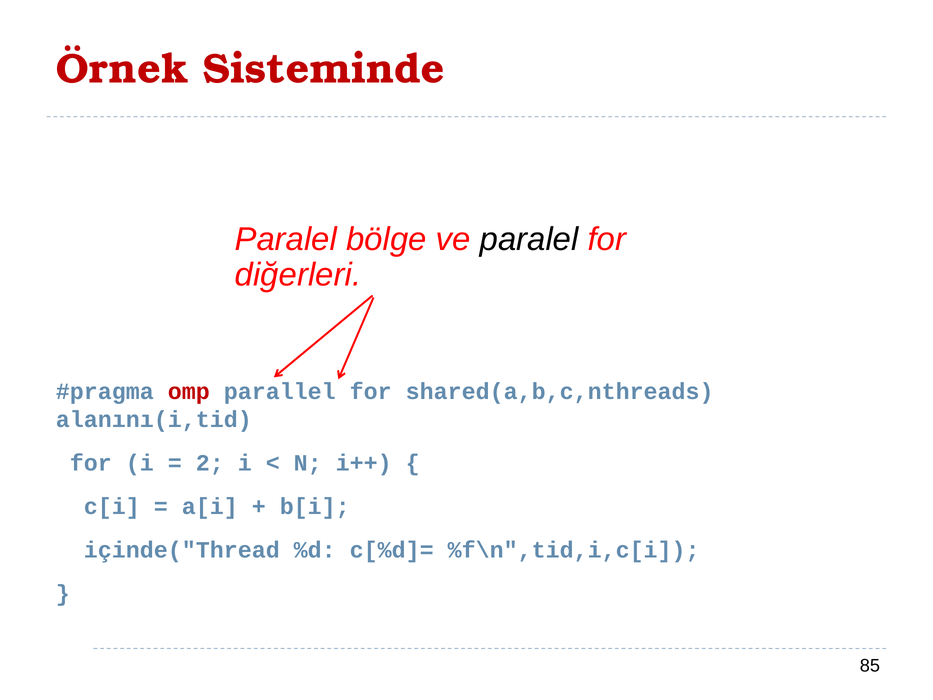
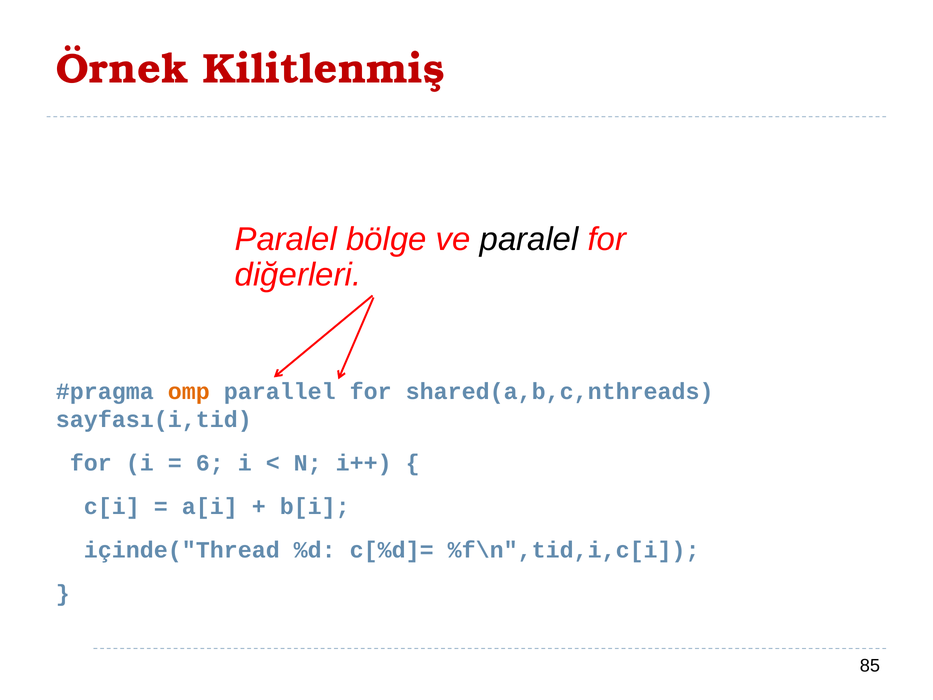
Sisteminde: Sisteminde -> Kilitlenmiş
omp colour: red -> orange
alanını(i,tid: alanını(i,tid -> sayfası(i,tid
2: 2 -> 6
